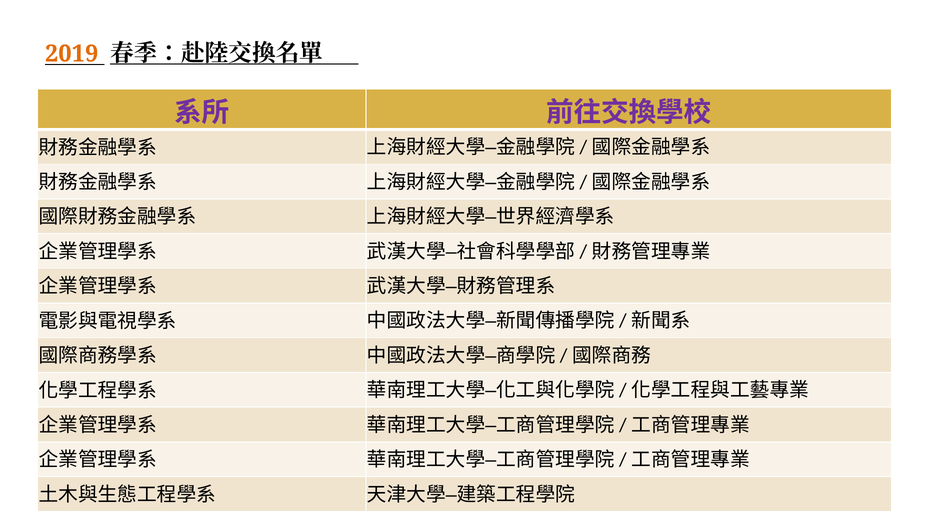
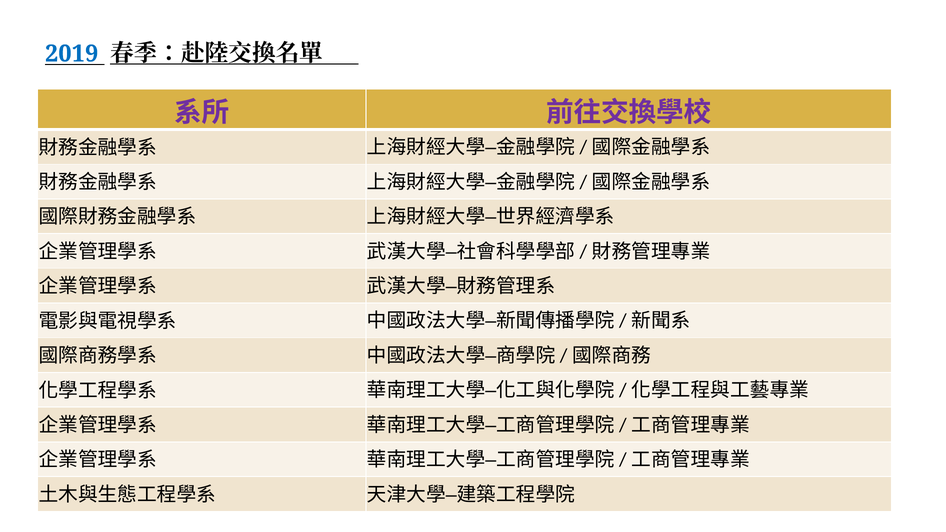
2019 colour: orange -> blue
